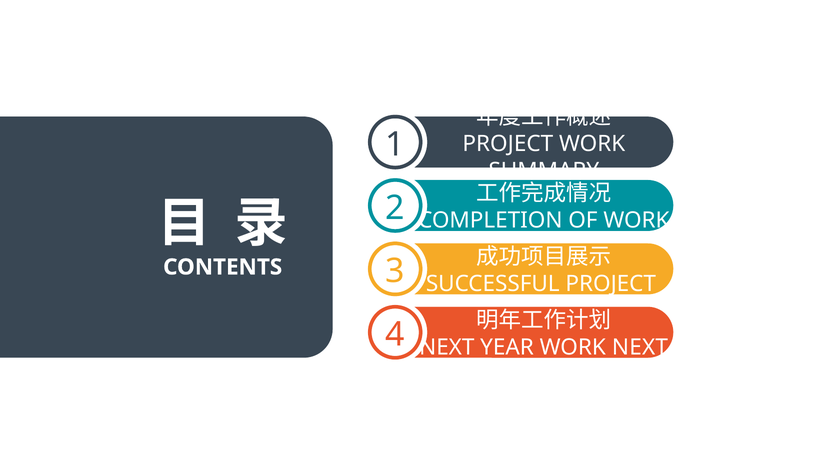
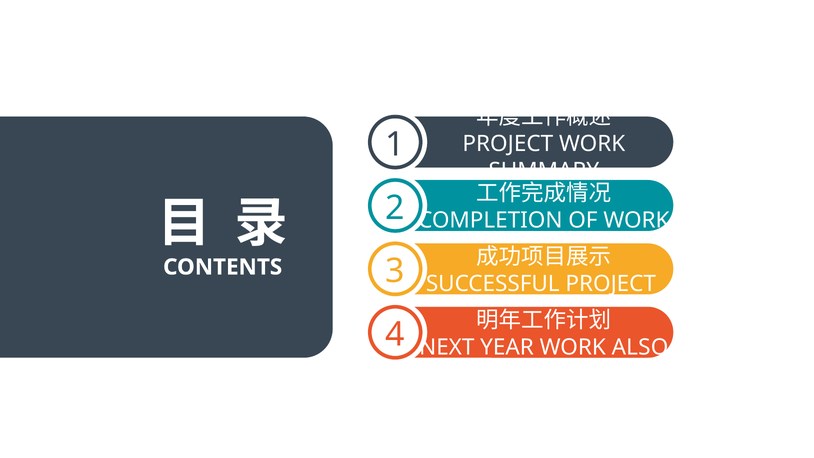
WORK NEXT: NEXT -> ALSO
